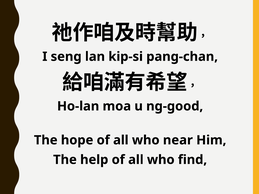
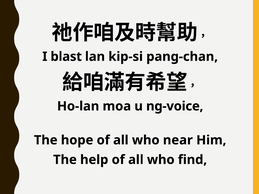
seng: seng -> blast
ng-good: ng-good -> ng-voice
